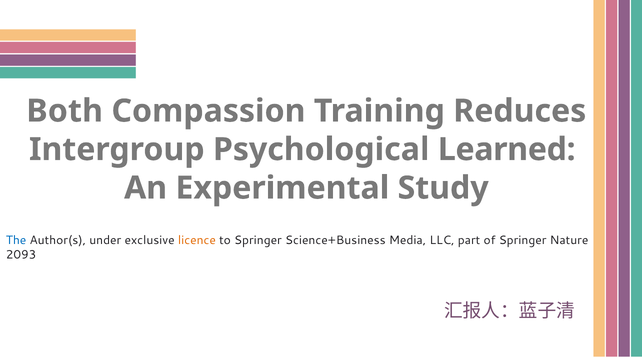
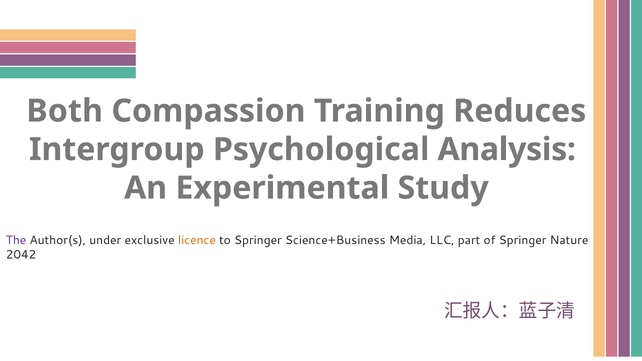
Learned: Learned -> Analysis
The colour: blue -> purple
2093: 2093 -> 2042
